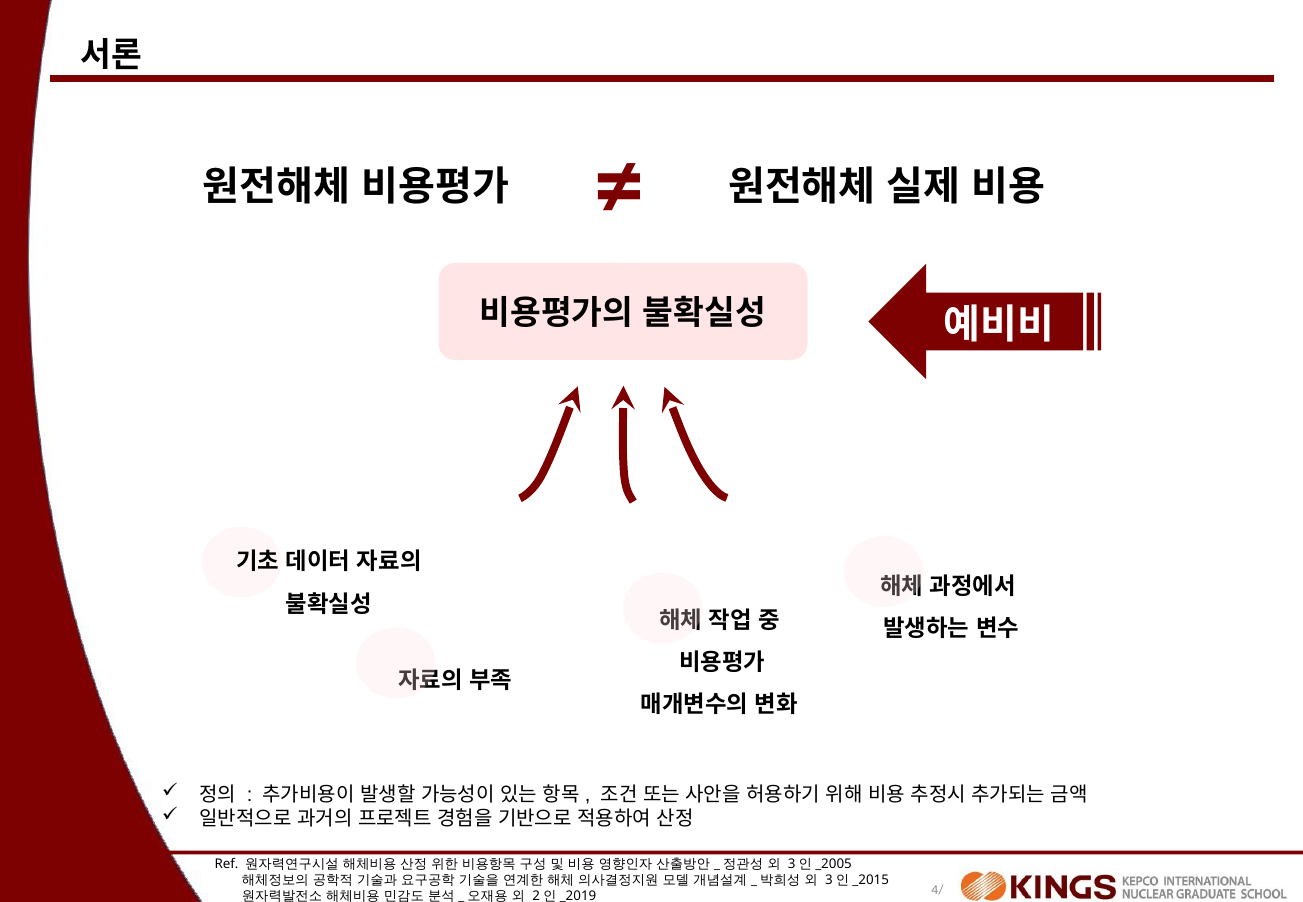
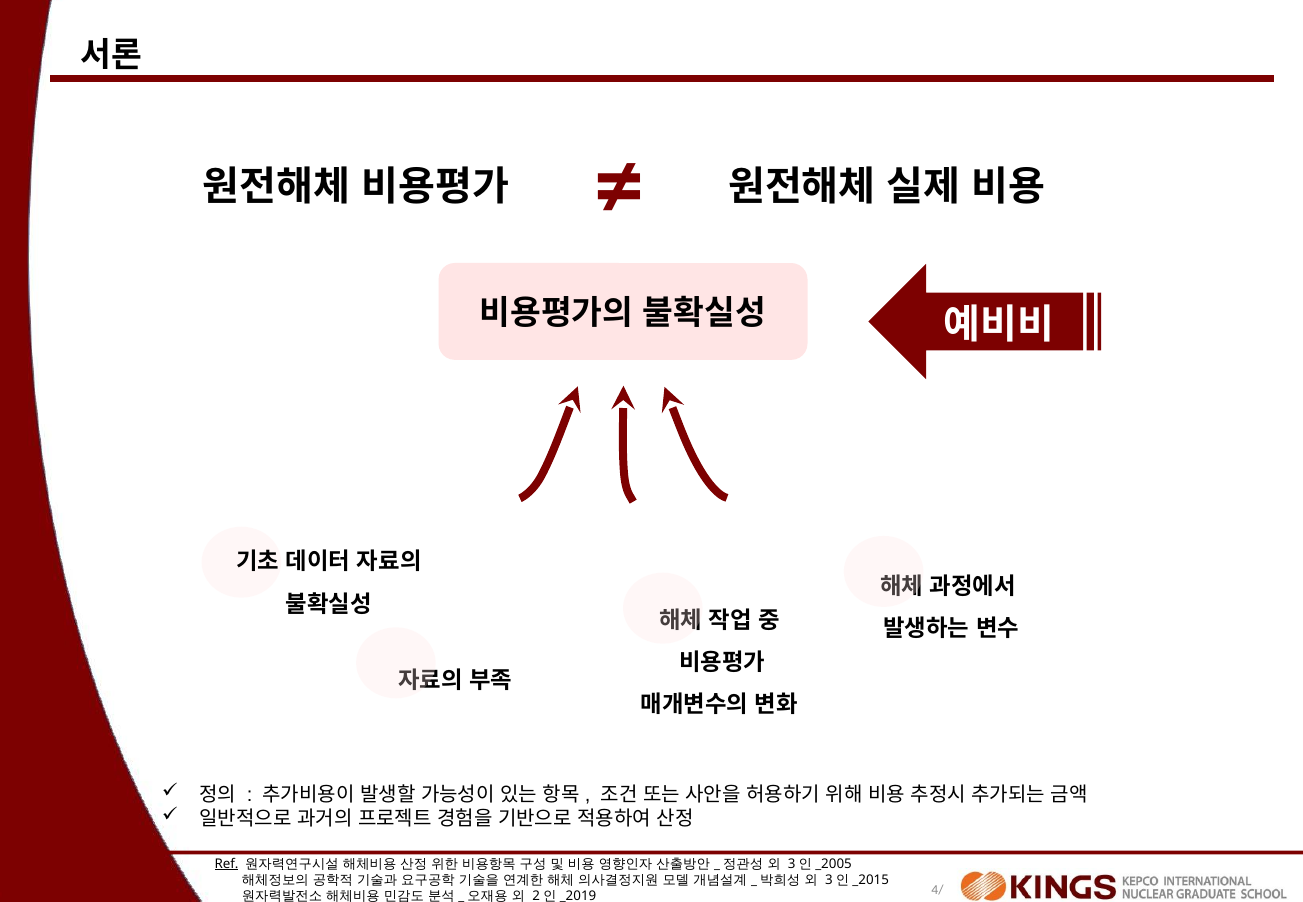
Ref underline: none -> present
